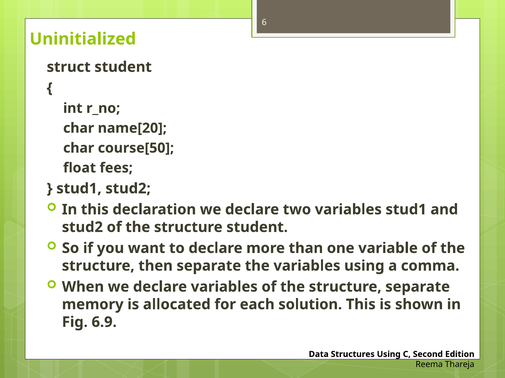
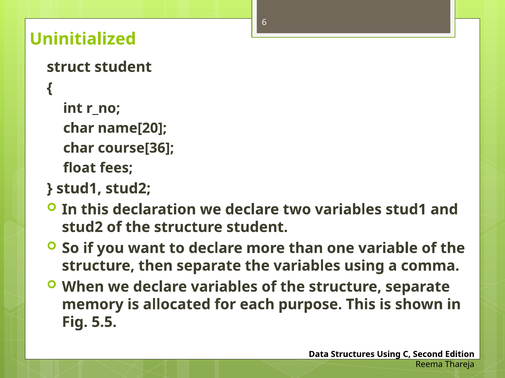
course[50: course[50 -> course[36
solution: solution -> purpose
6.9: 6.9 -> 5.5
